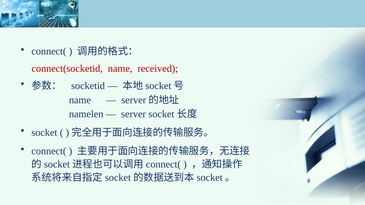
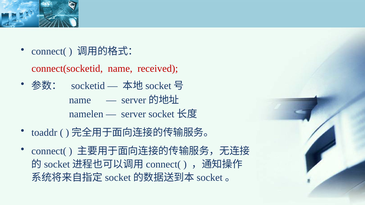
socket at (44, 133): socket -> toaddr
